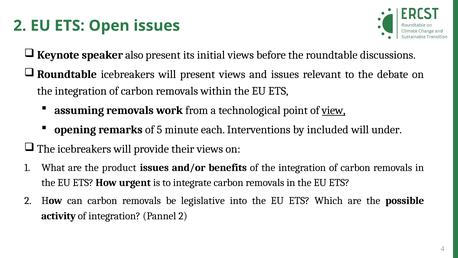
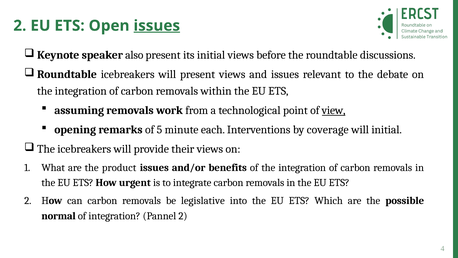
issues at (157, 26) underline: none -> present
included: included -> coverage
will under: under -> initial
activity: activity -> normal
